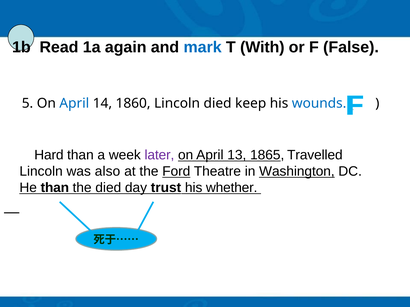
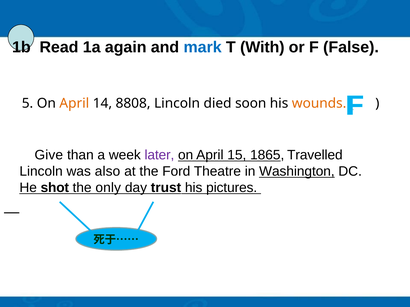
April at (74, 104) colour: blue -> orange
1860: 1860 -> 8808
keep: keep -> soon
wounds colour: blue -> orange
Hard: Hard -> Give
13: 13 -> 15
Ford underline: present -> none
He than: than -> shot
the died: died -> only
whether: whether -> pictures
